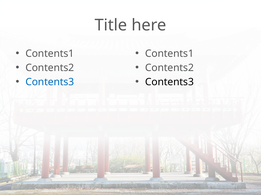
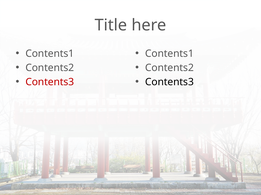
Contents3 at (50, 82) colour: blue -> red
